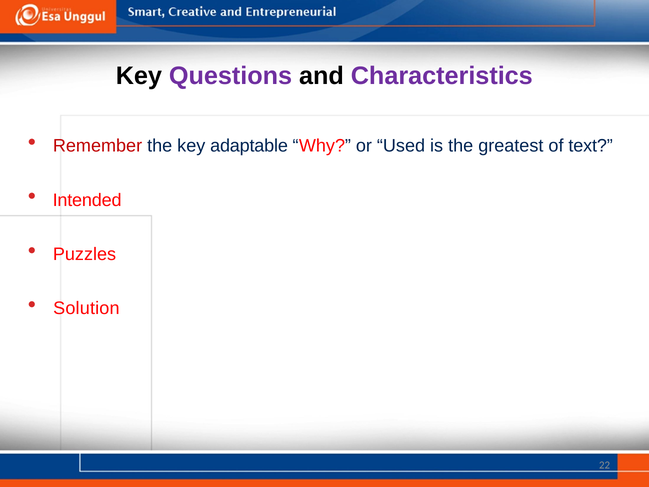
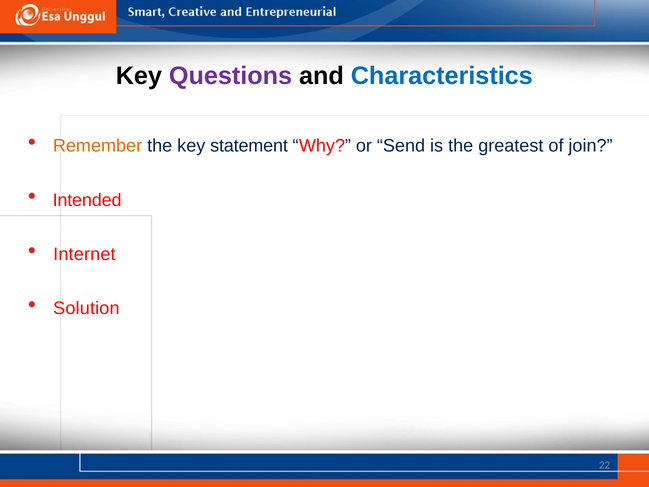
Characteristics colour: purple -> blue
Remember colour: red -> orange
adaptable: adaptable -> statement
Used: Used -> Send
text: text -> join
Puzzles: Puzzles -> Internet
